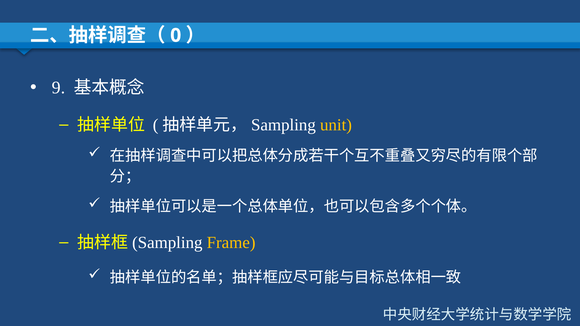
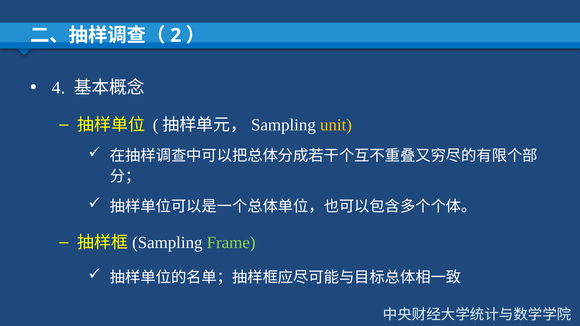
0: 0 -> 2
9: 9 -> 4
Frame colour: yellow -> light green
